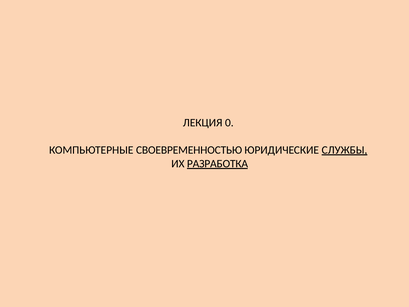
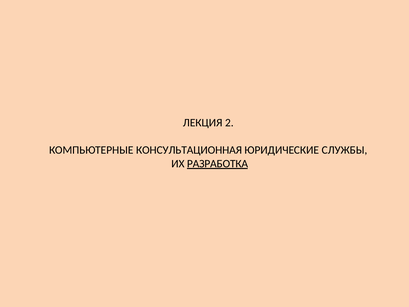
0: 0 -> 2
СВОЕВРЕМЕННОСТЬЮ: СВОЕВРЕМЕННОСТЬЮ -> КОНСУЛЬТАЦИОННАЯ
СЛУЖБЫ underline: present -> none
